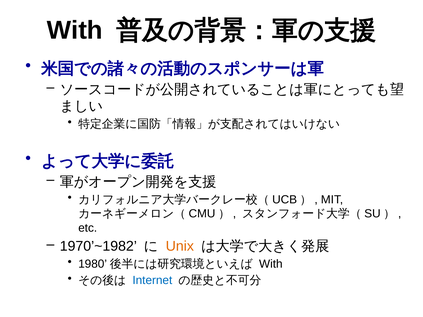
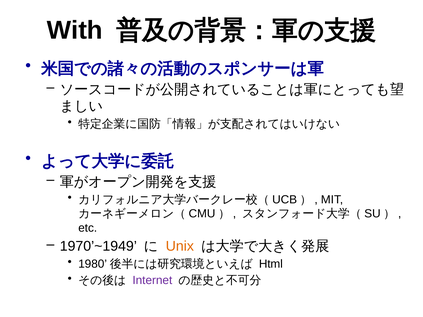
1970’~1982: 1970’~1982 -> 1970’~1949
With at (271, 264): With -> Html
Internet colour: blue -> purple
